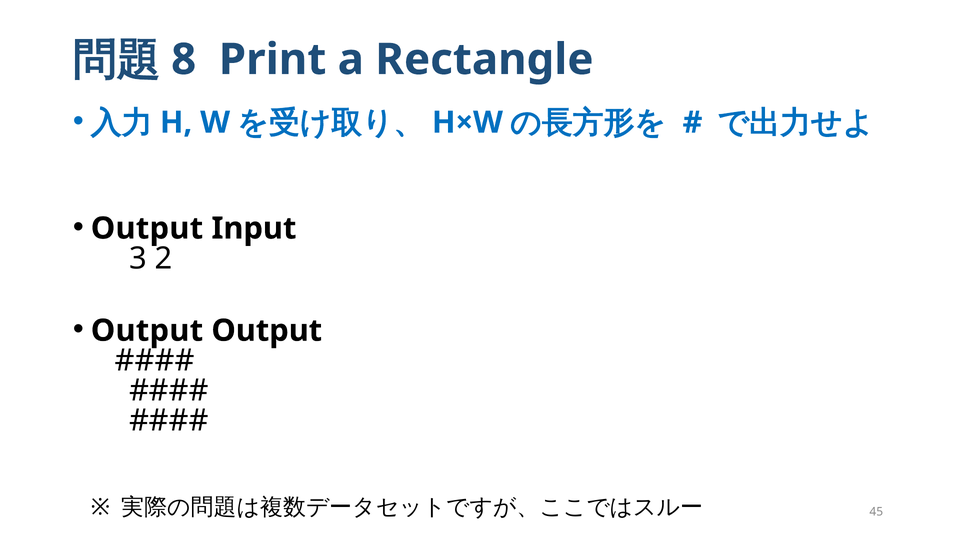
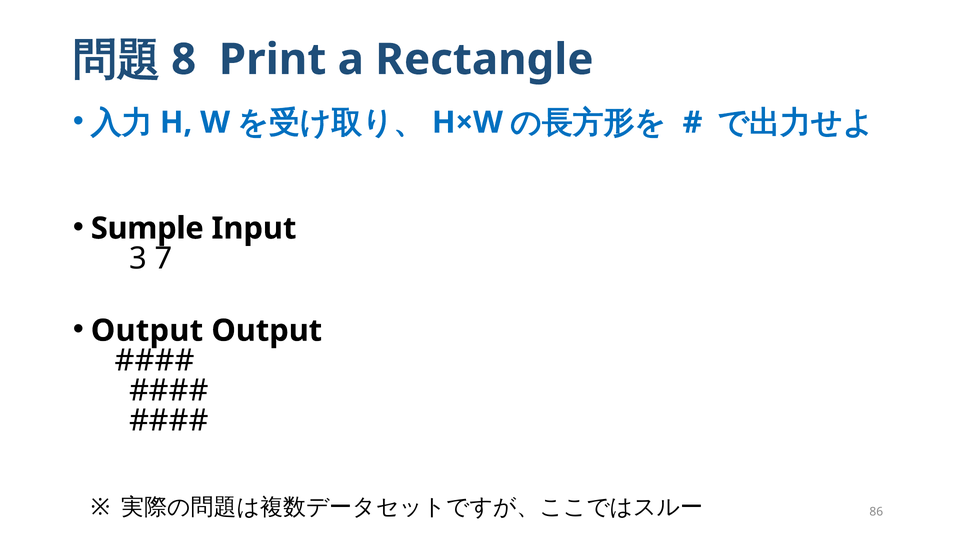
Output at (147, 229): Output -> Sumple
2: 2 -> 7
45: 45 -> 86
